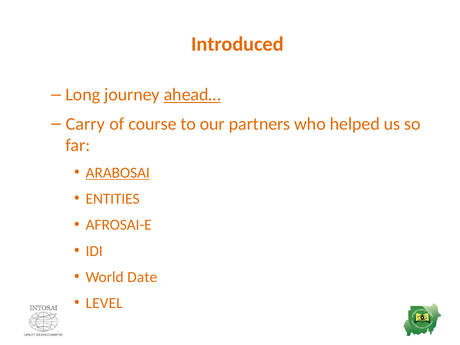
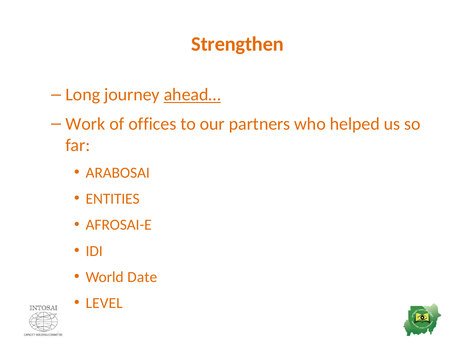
Introduced: Introduced -> Strengthen
Carry: Carry -> Work
course: course -> offices
ARABOSAI underline: present -> none
